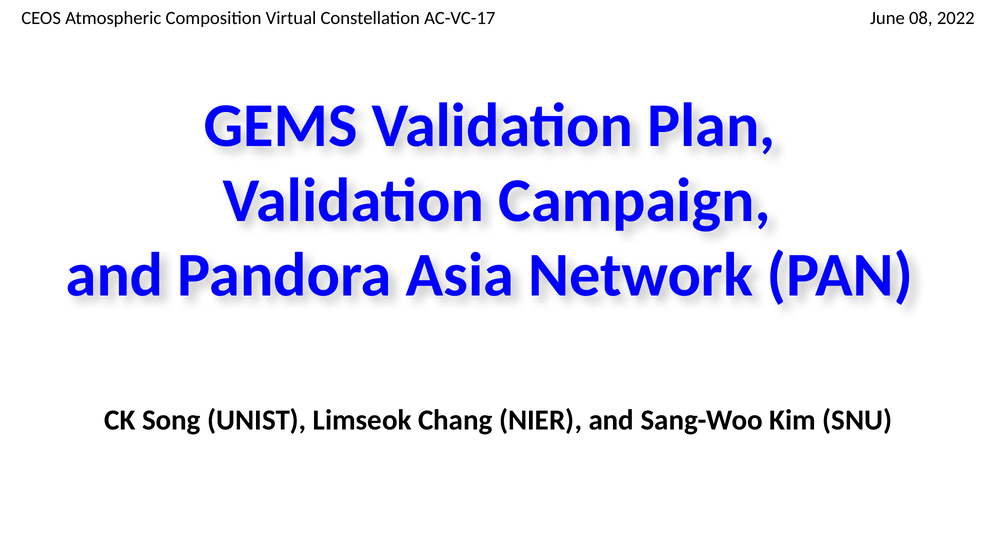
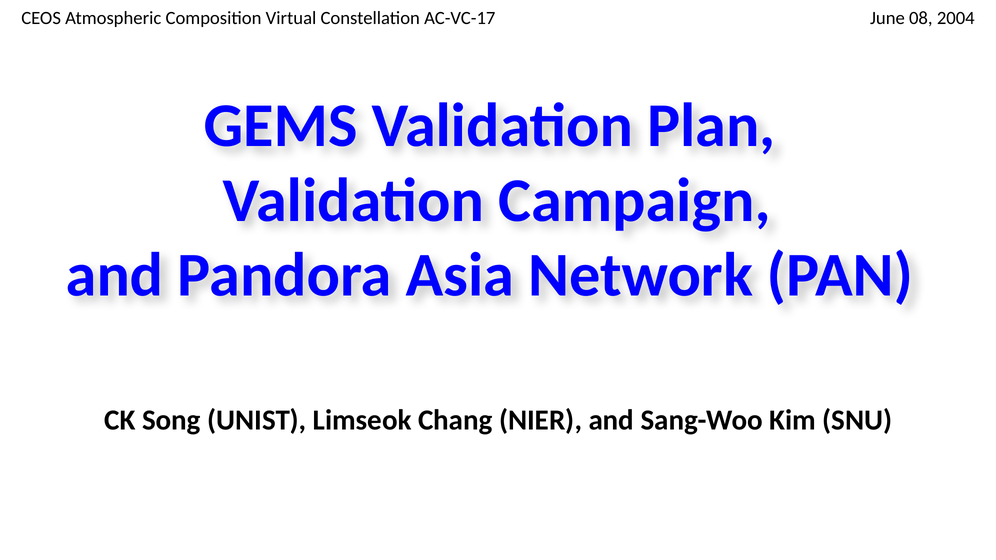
2022: 2022 -> 2004
